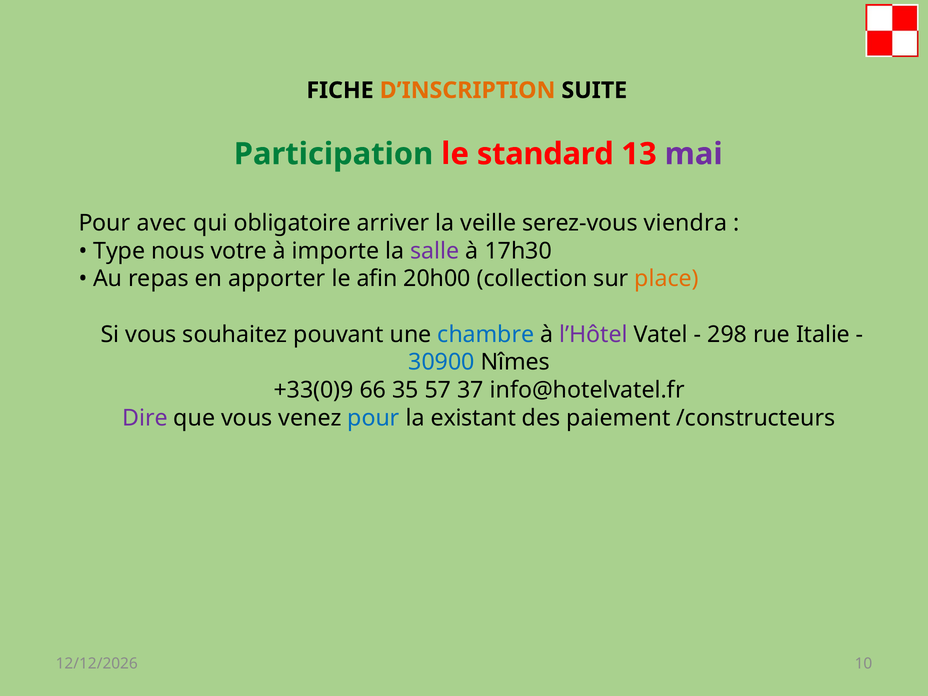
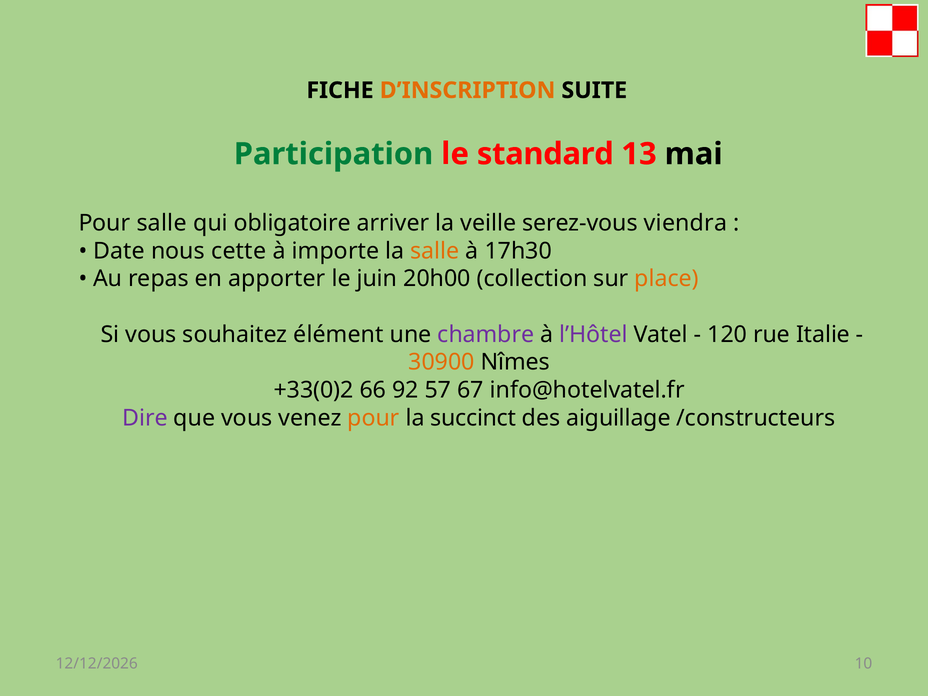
mai colour: purple -> black
Pour avec: avec -> salle
Type: Type -> Date
votre: votre -> cette
salle at (435, 251) colour: purple -> orange
afin: afin -> juin
pouvant: pouvant -> élément
chambre colour: blue -> purple
298: 298 -> 120
30900 colour: blue -> orange
+33(0)9: +33(0)9 -> +33(0)2
35: 35 -> 92
37: 37 -> 67
pour at (373, 418) colour: blue -> orange
existant: existant -> succinct
paiement: paiement -> aiguillage
